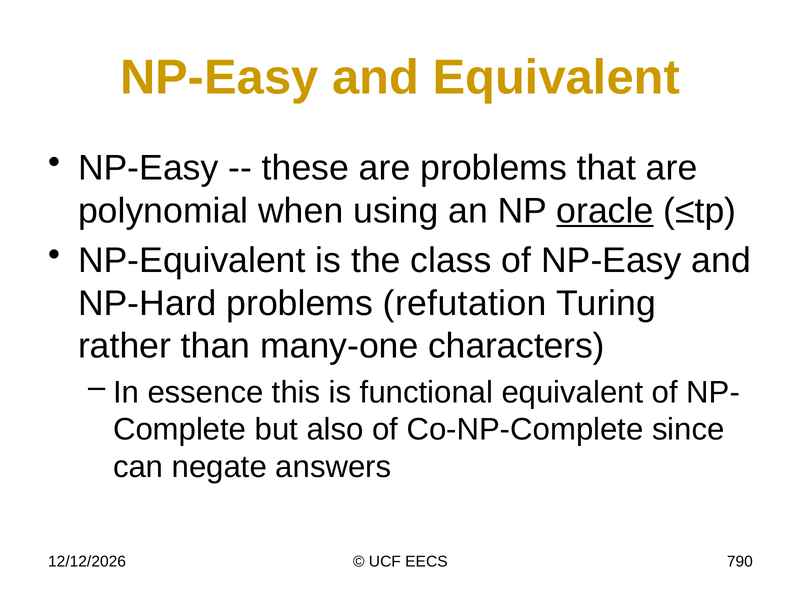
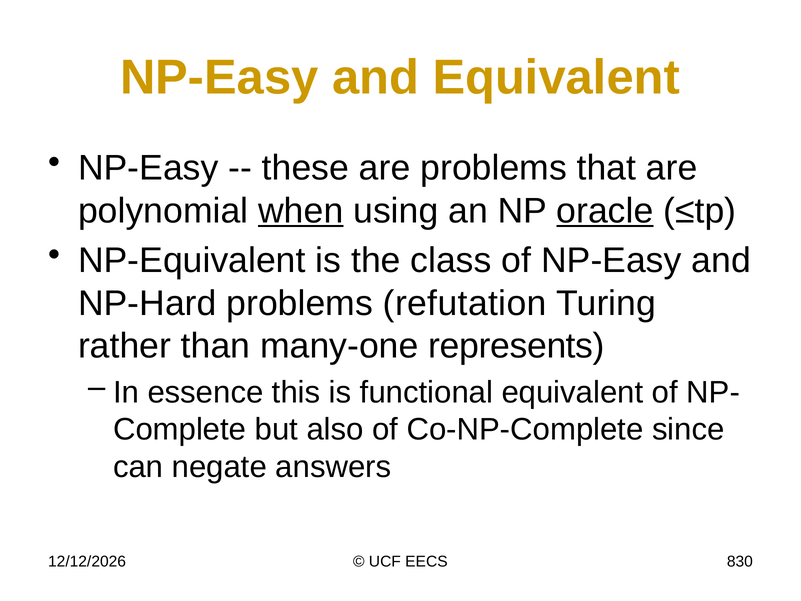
when underline: none -> present
characters: characters -> represents
790: 790 -> 830
